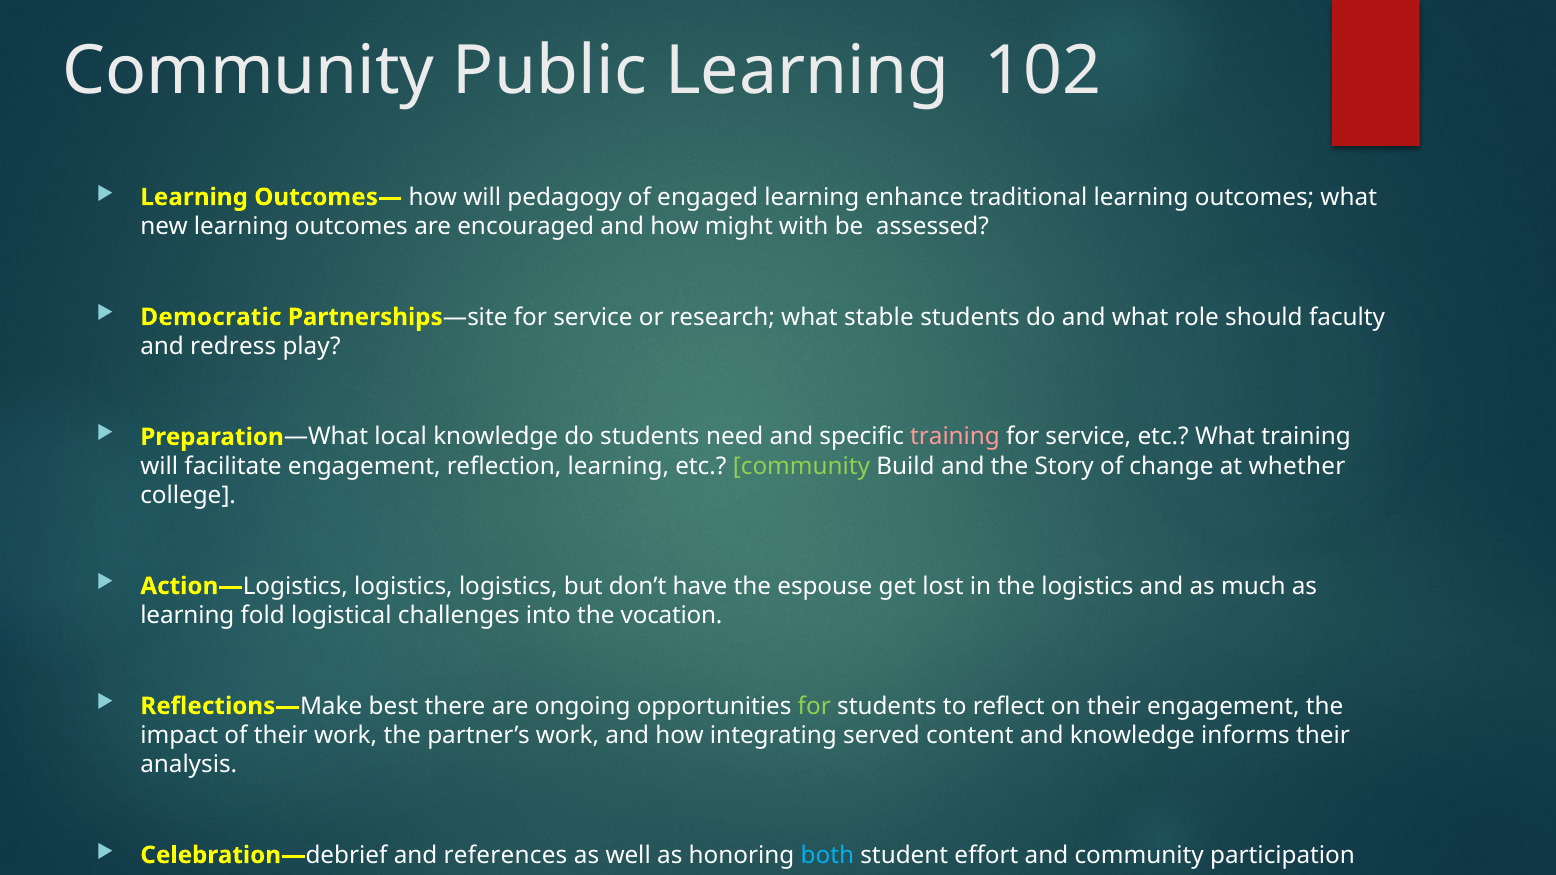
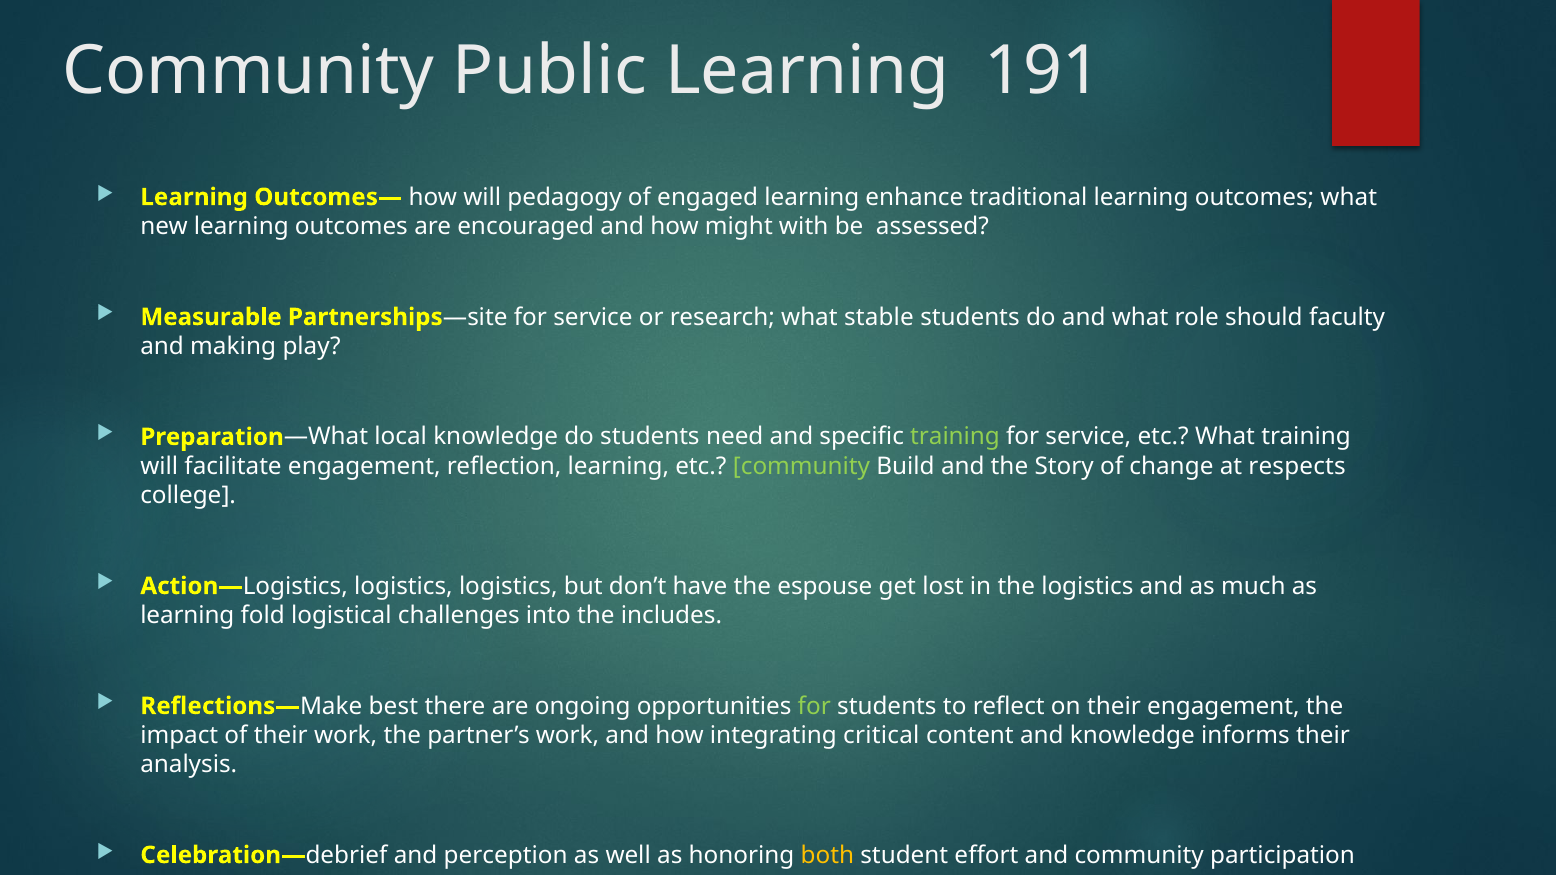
102: 102 -> 191
Democratic: Democratic -> Measurable
redress: redress -> making
training at (955, 437) colour: pink -> light green
whether: whether -> respects
vocation: vocation -> includes
served: served -> critical
references: references -> perception
both colour: light blue -> yellow
